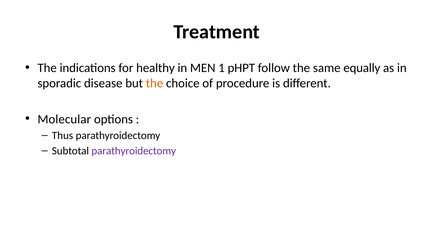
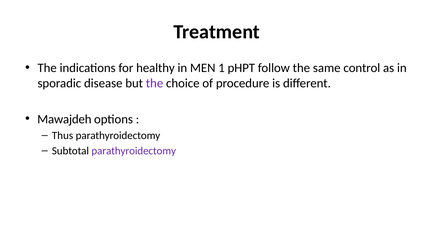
equally: equally -> control
the at (155, 83) colour: orange -> purple
Molecular: Molecular -> Mawajdeh
